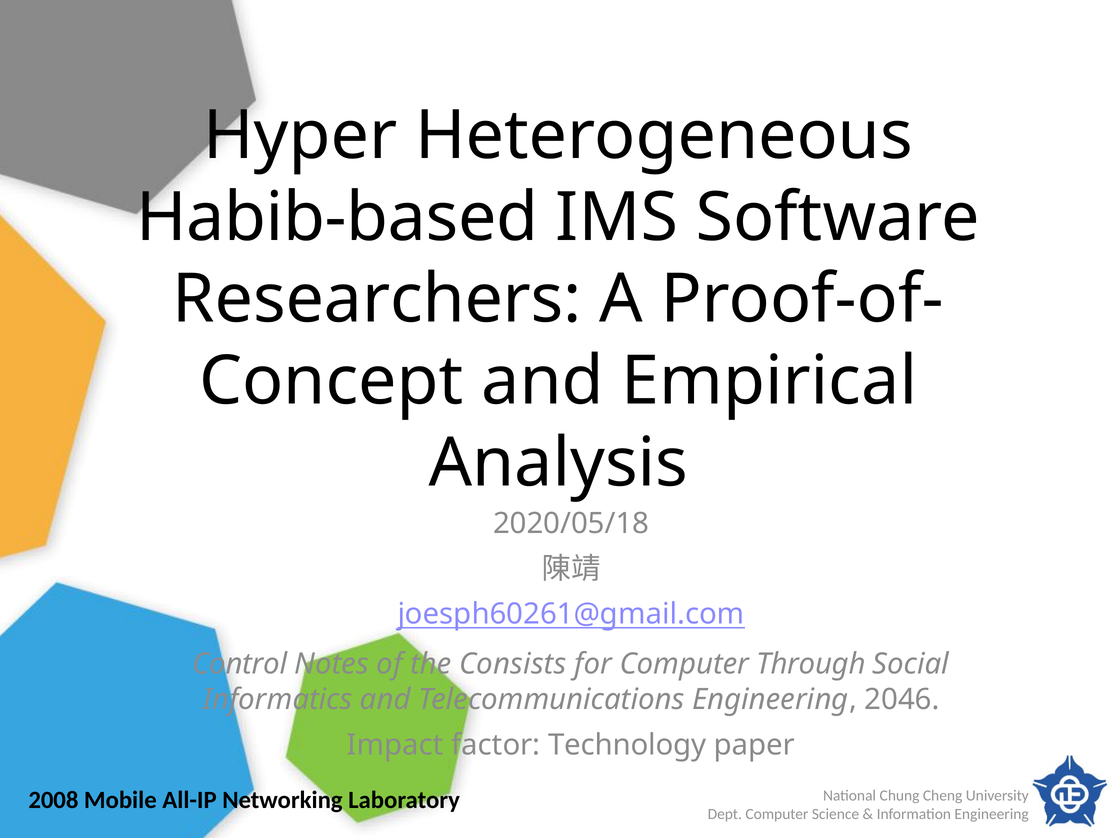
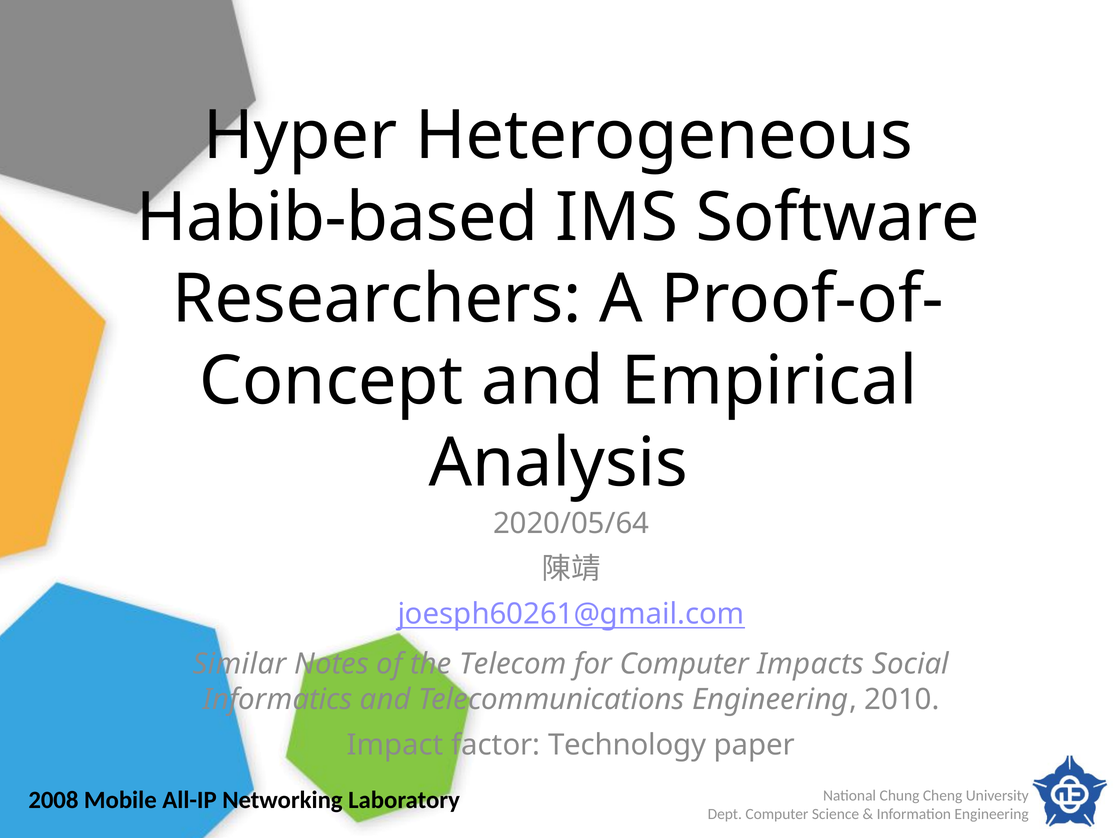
2020/05/18: 2020/05/18 -> 2020/05/64
Control: Control -> Similar
Consists: Consists -> Telecom
Through: Through -> Impacts
2046: 2046 -> 2010
